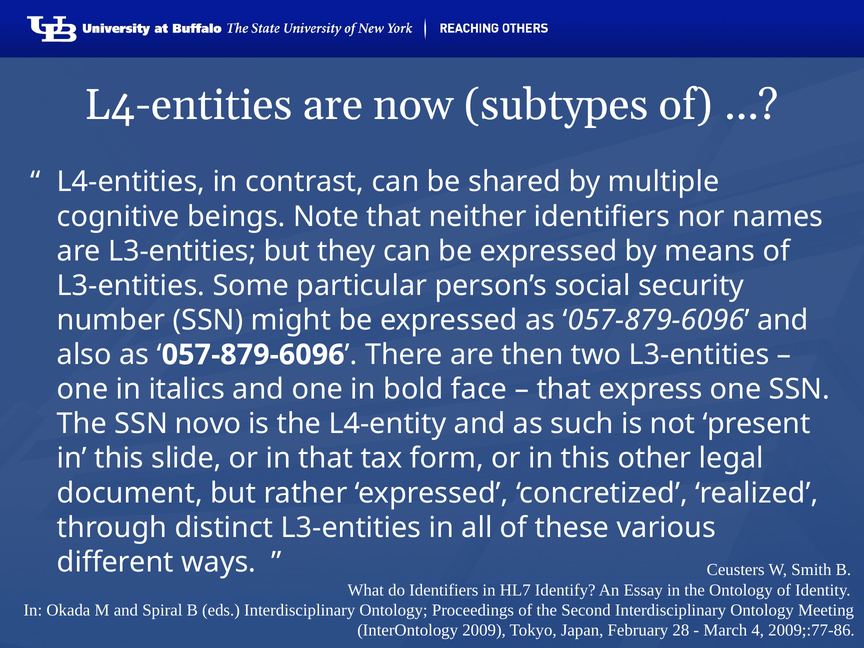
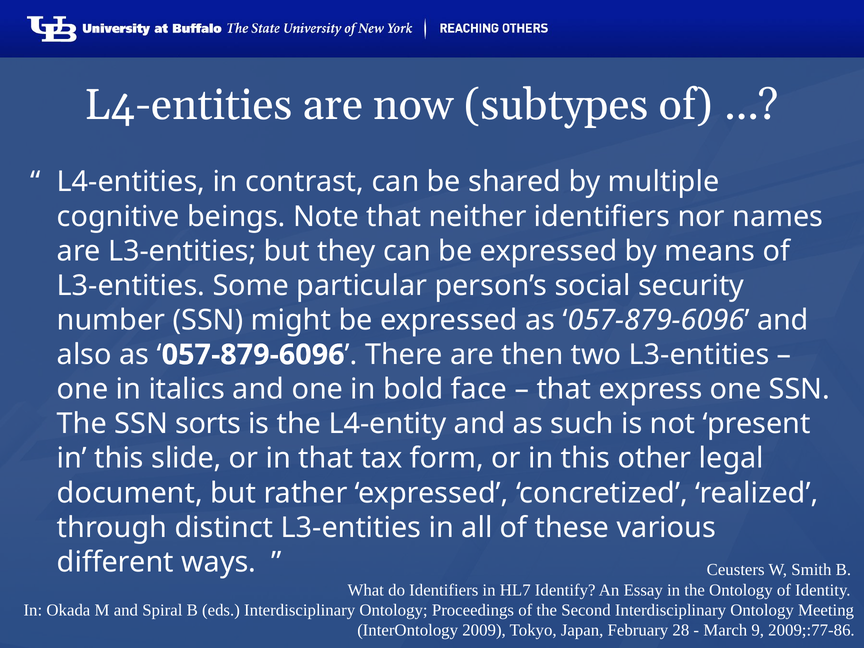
novo: novo -> sorts
4: 4 -> 9
